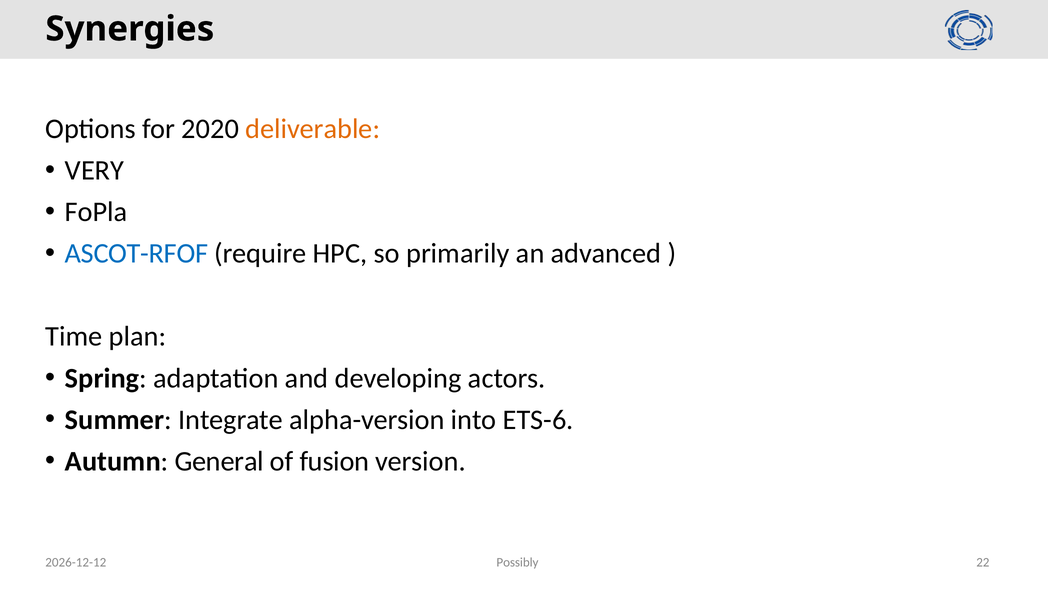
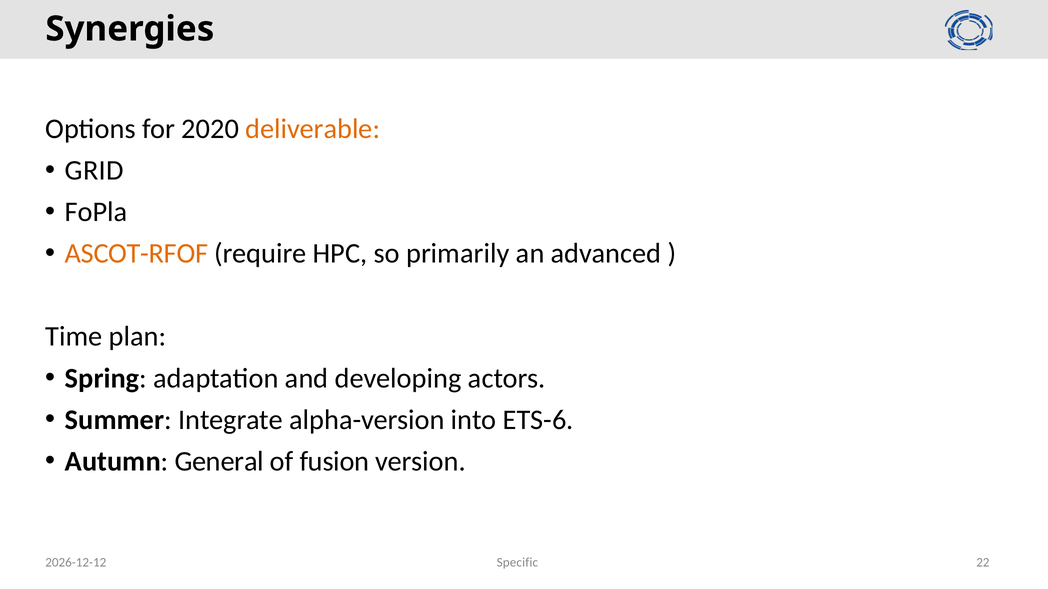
VERY: VERY -> GRID
ASCOT-RFOF colour: blue -> orange
Possibly: Possibly -> Specific
